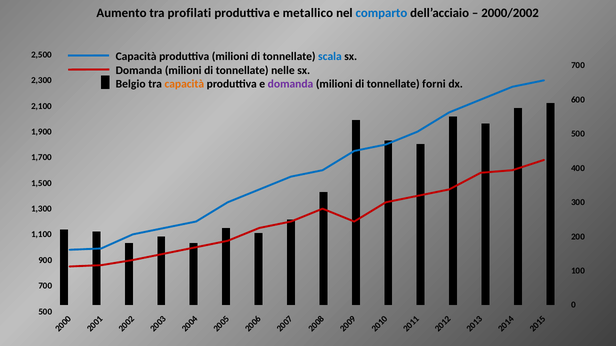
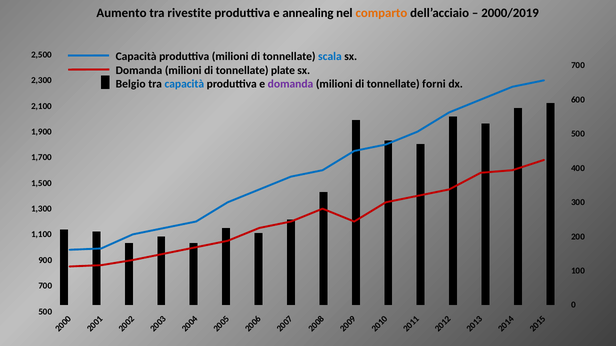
profilati: profilati -> rivestite
metallico: metallico -> annealing
comparto colour: blue -> orange
2000/2002: 2000/2002 -> 2000/2019
nelle: nelle -> plate
capacità at (184, 84) colour: orange -> blue
